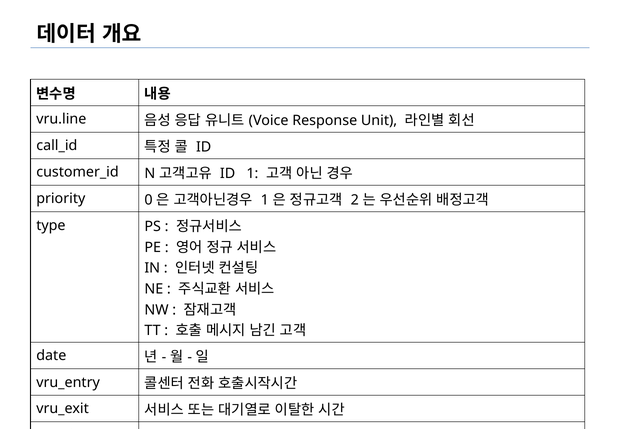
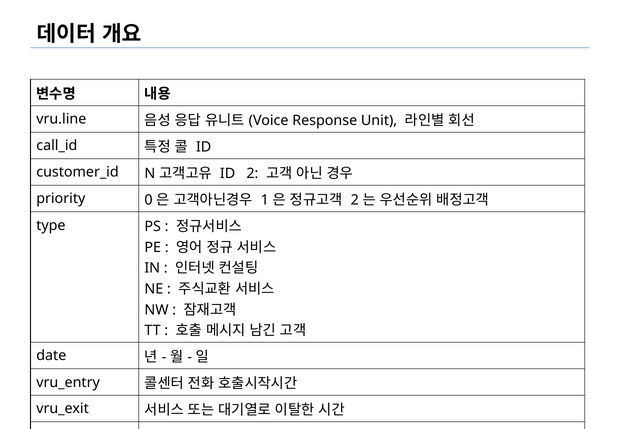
ID 1: 1 -> 2
